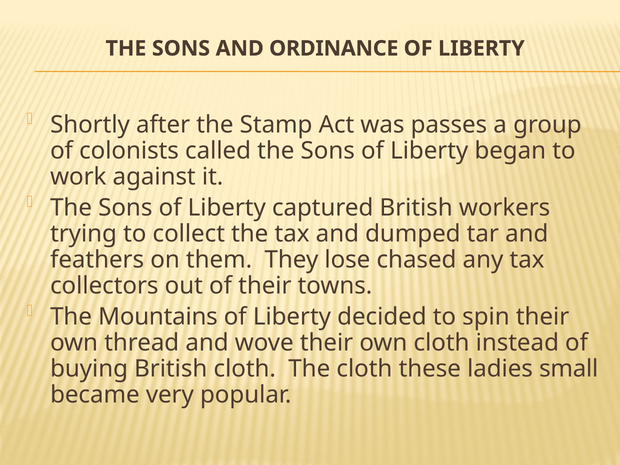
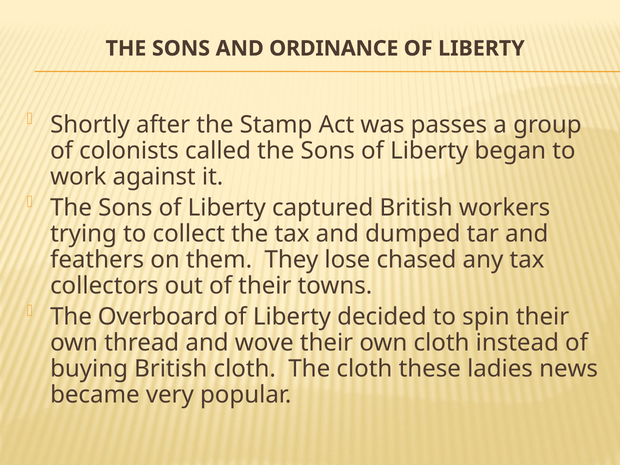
Mountains: Mountains -> Overboard
small: small -> news
